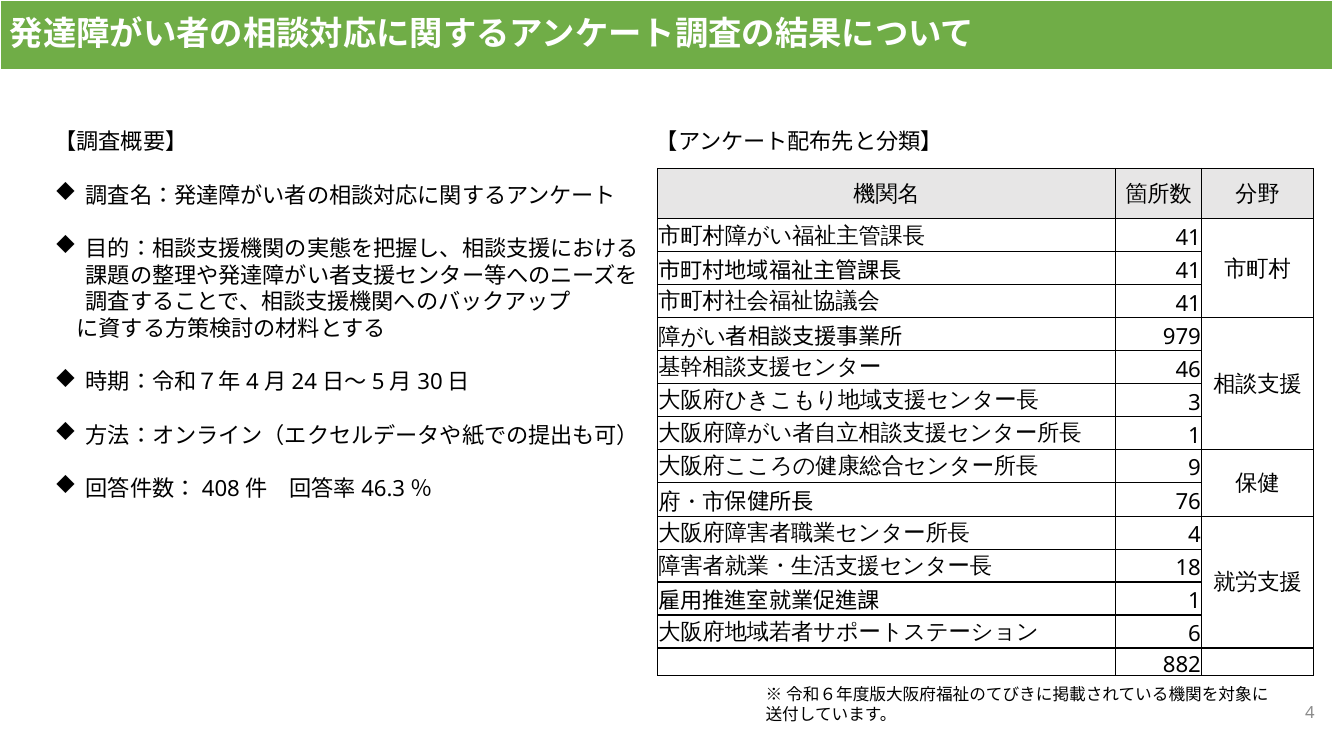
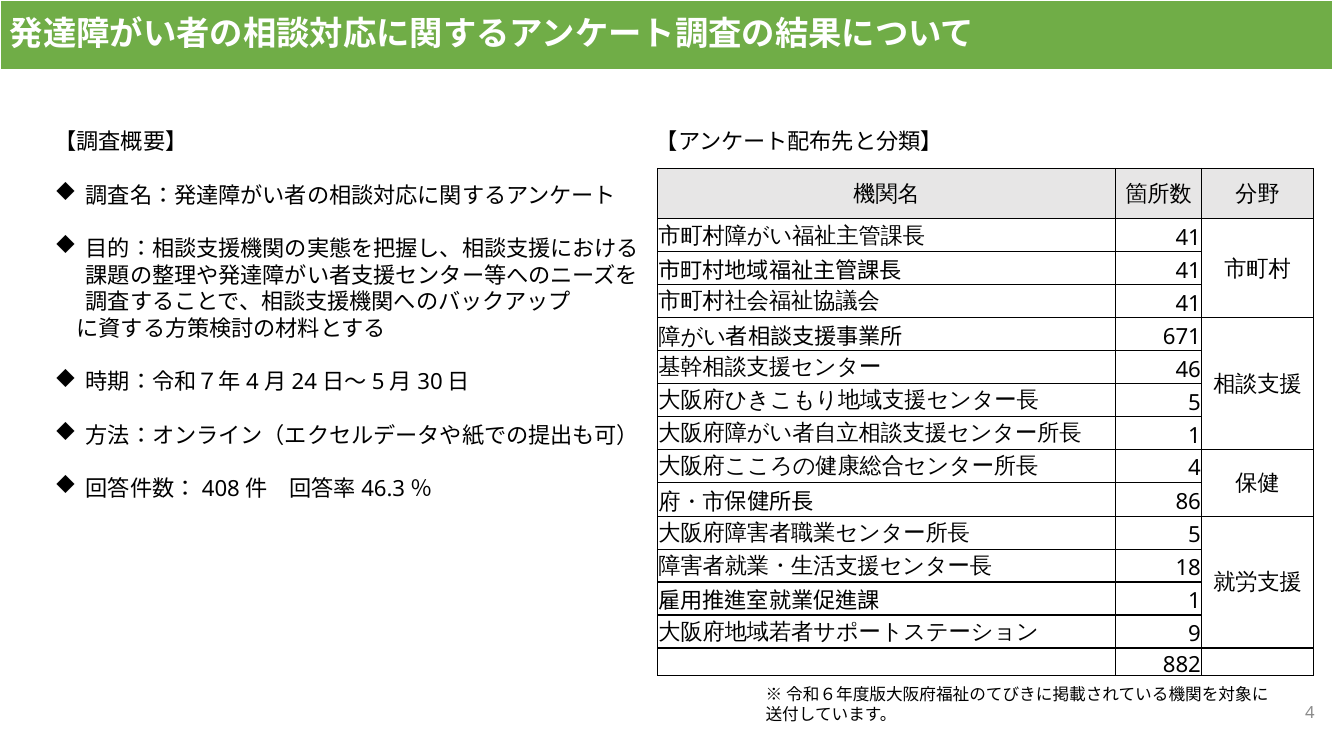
979: 979 -> 671
3 at (1195, 403): 3 -> 5
9 at (1195, 469): 9 -> 4
76: 76 -> 86
4 at (1195, 535): 4 -> 5
6: 6 -> 9
